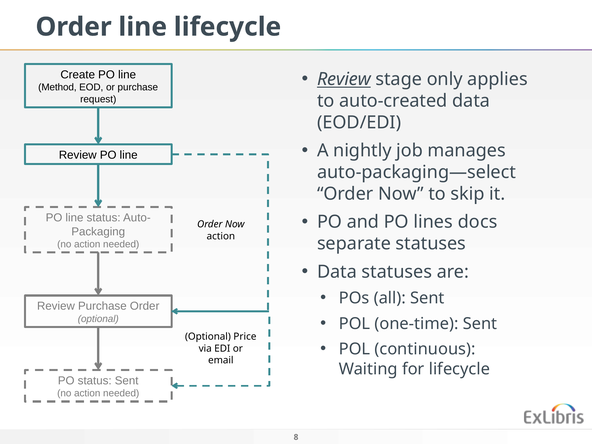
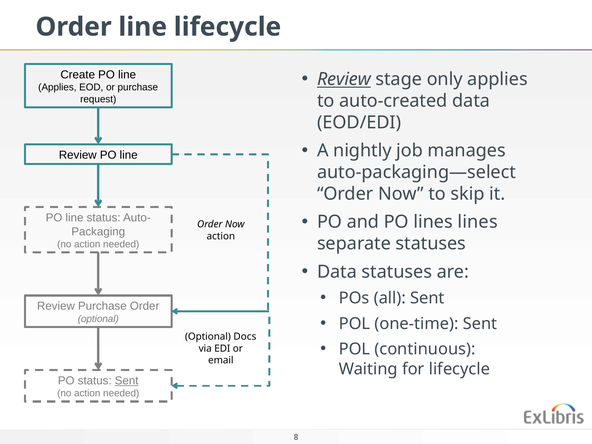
Method at (57, 87): Method -> Applies
lines docs: docs -> lines
Price: Price -> Docs
Sent at (127, 381) underline: none -> present
